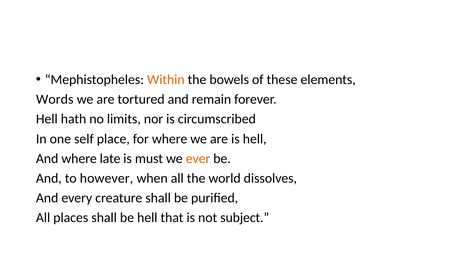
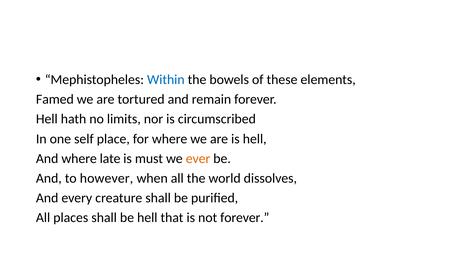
Within colour: orange -> blue
Words: Words -> Famed
not subject: subject -> forever
